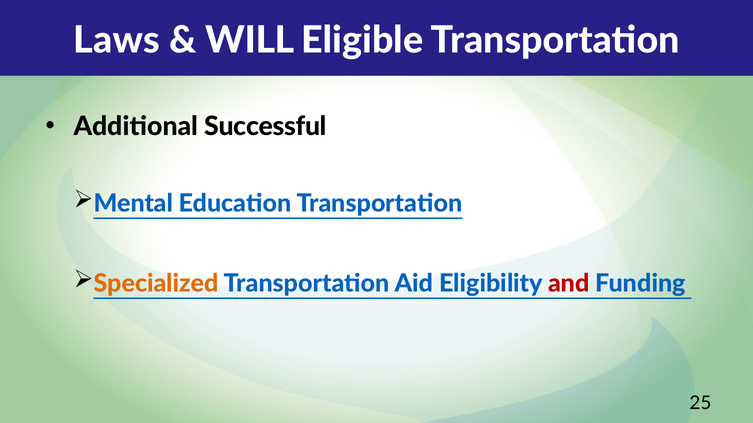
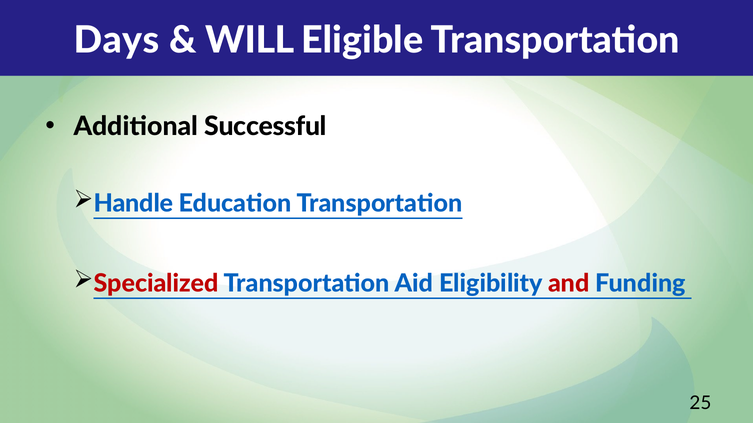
Laws: Laws -> Days
Mental: Mental -> Handle
Specialized colour: orange -> red
